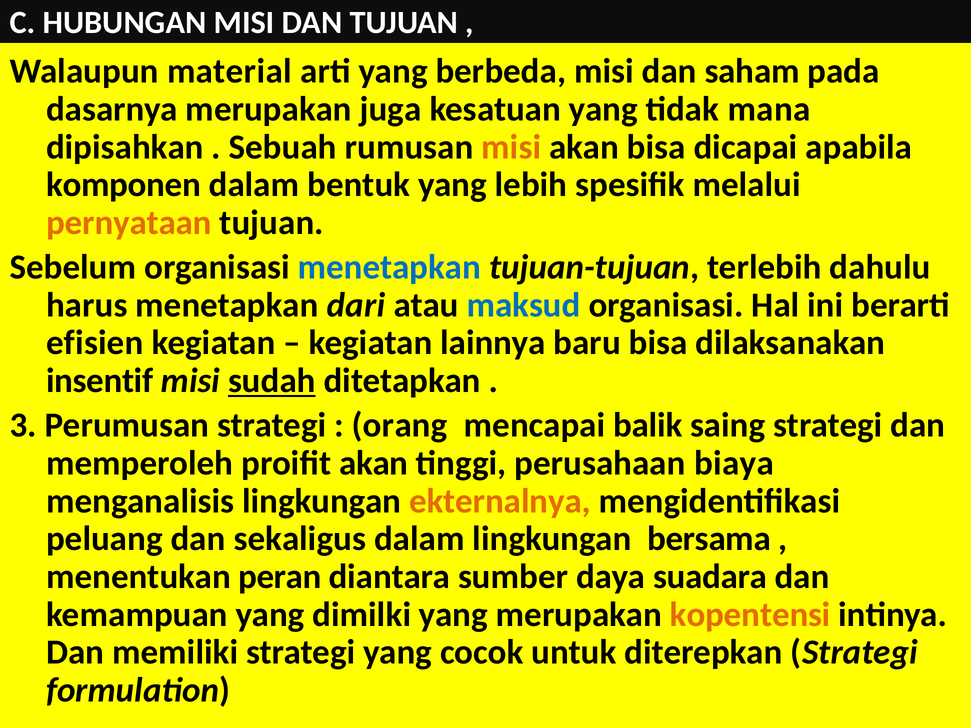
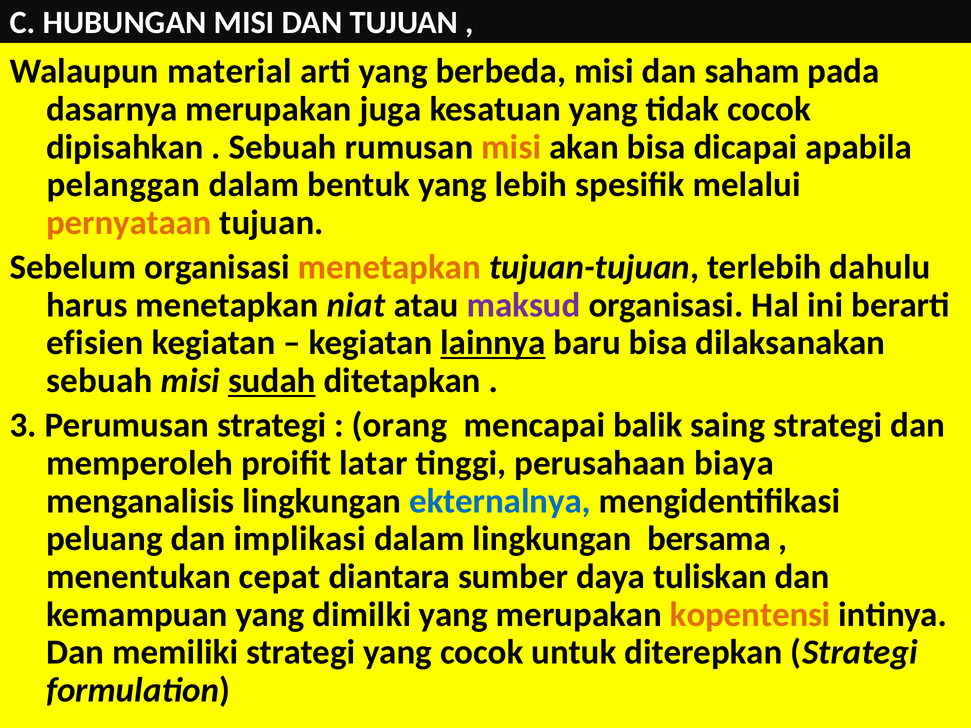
tidak mana: mana -> cocok
komponen: komponen -> pelanggan
menetapkan at (389, 267) colour: blue -> orange
dari: dari -> niat
maksud colour: blue -> purple
lainnya underline: none -> present
insentif at (100, 381): insentif -> sebuah
proifit akan: akan -> latar
ekternalnya colour: orange -> blue
sekaligus: sekaligus -> implikasi
peran: peran -> cepat
suadara: suadara -> tuliskan
